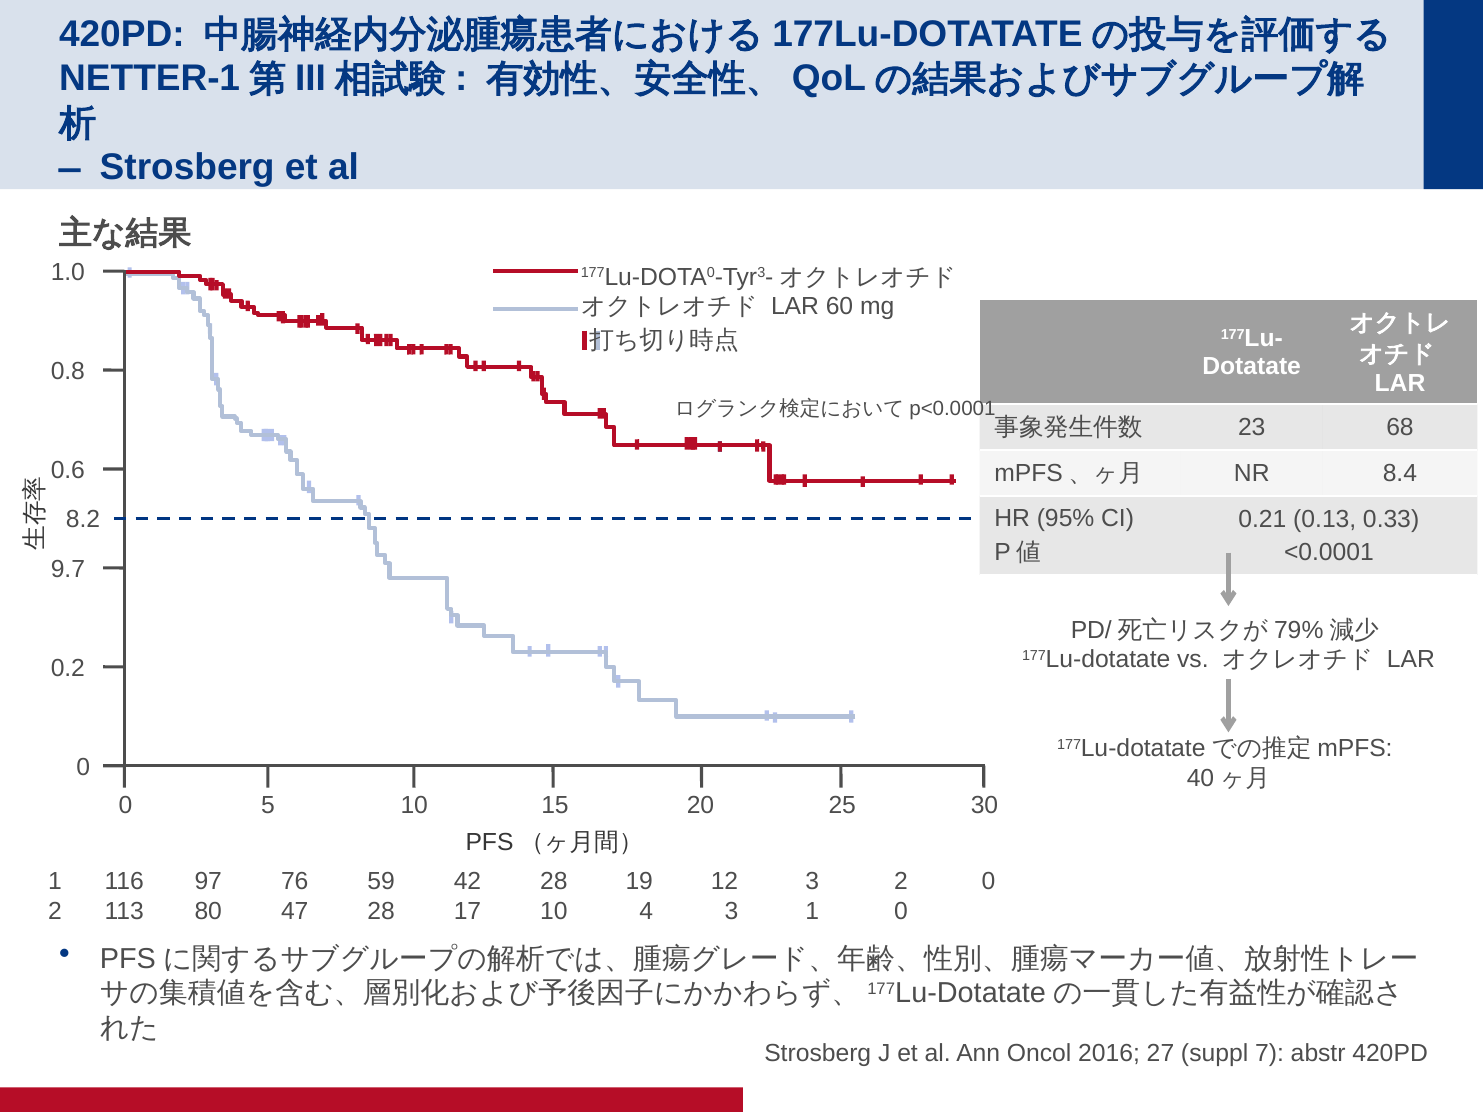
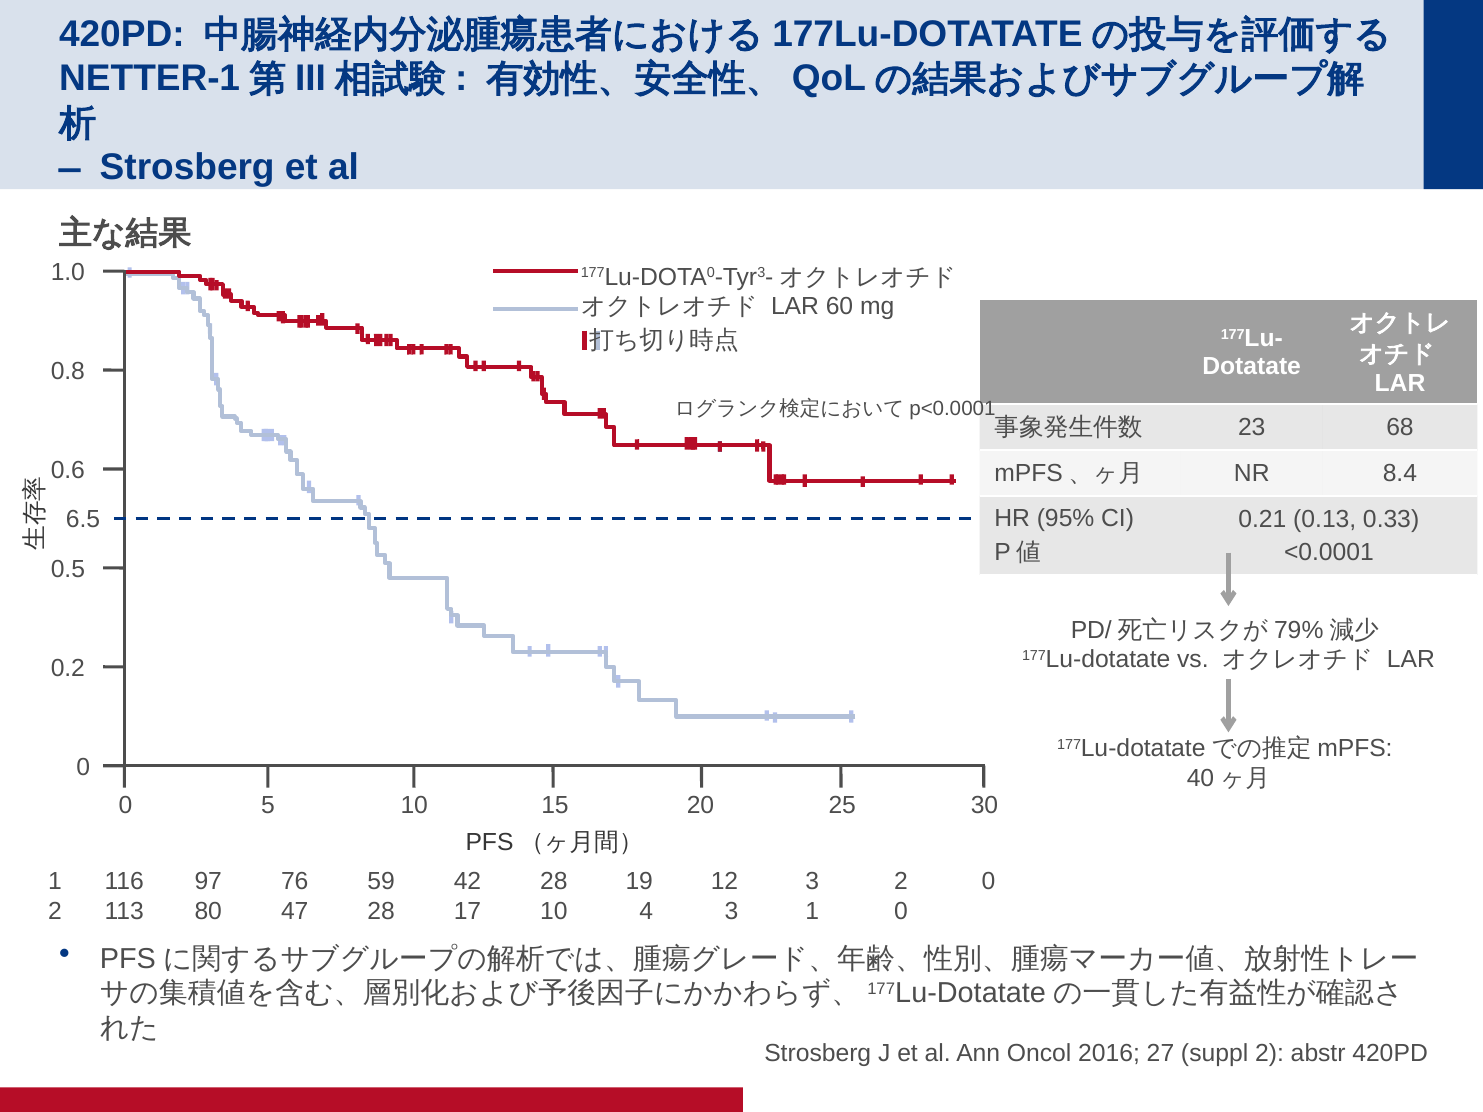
8.2: 8.2 -> 6.5
9.7: 9.7 -> 0.5
suppl 7: 7 -> 2
